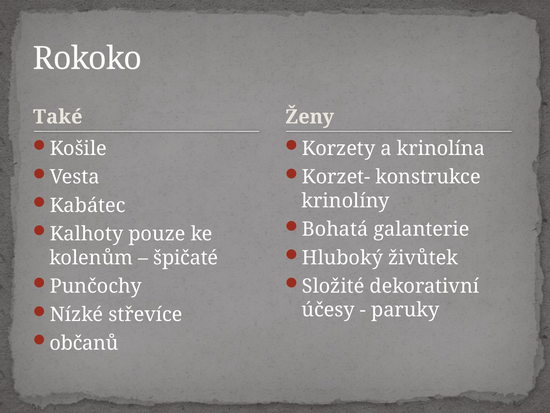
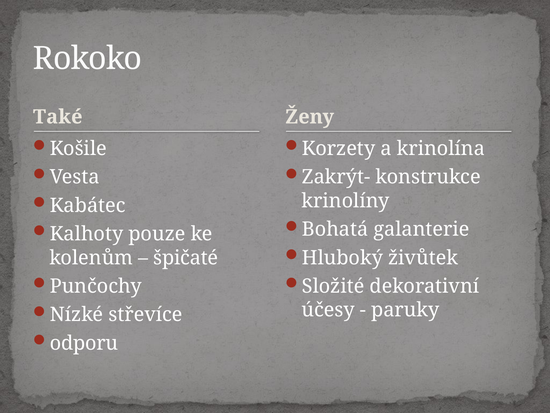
Korzet-: Korzet- -> Zakrýt-
občanů: občanů -> odporu
